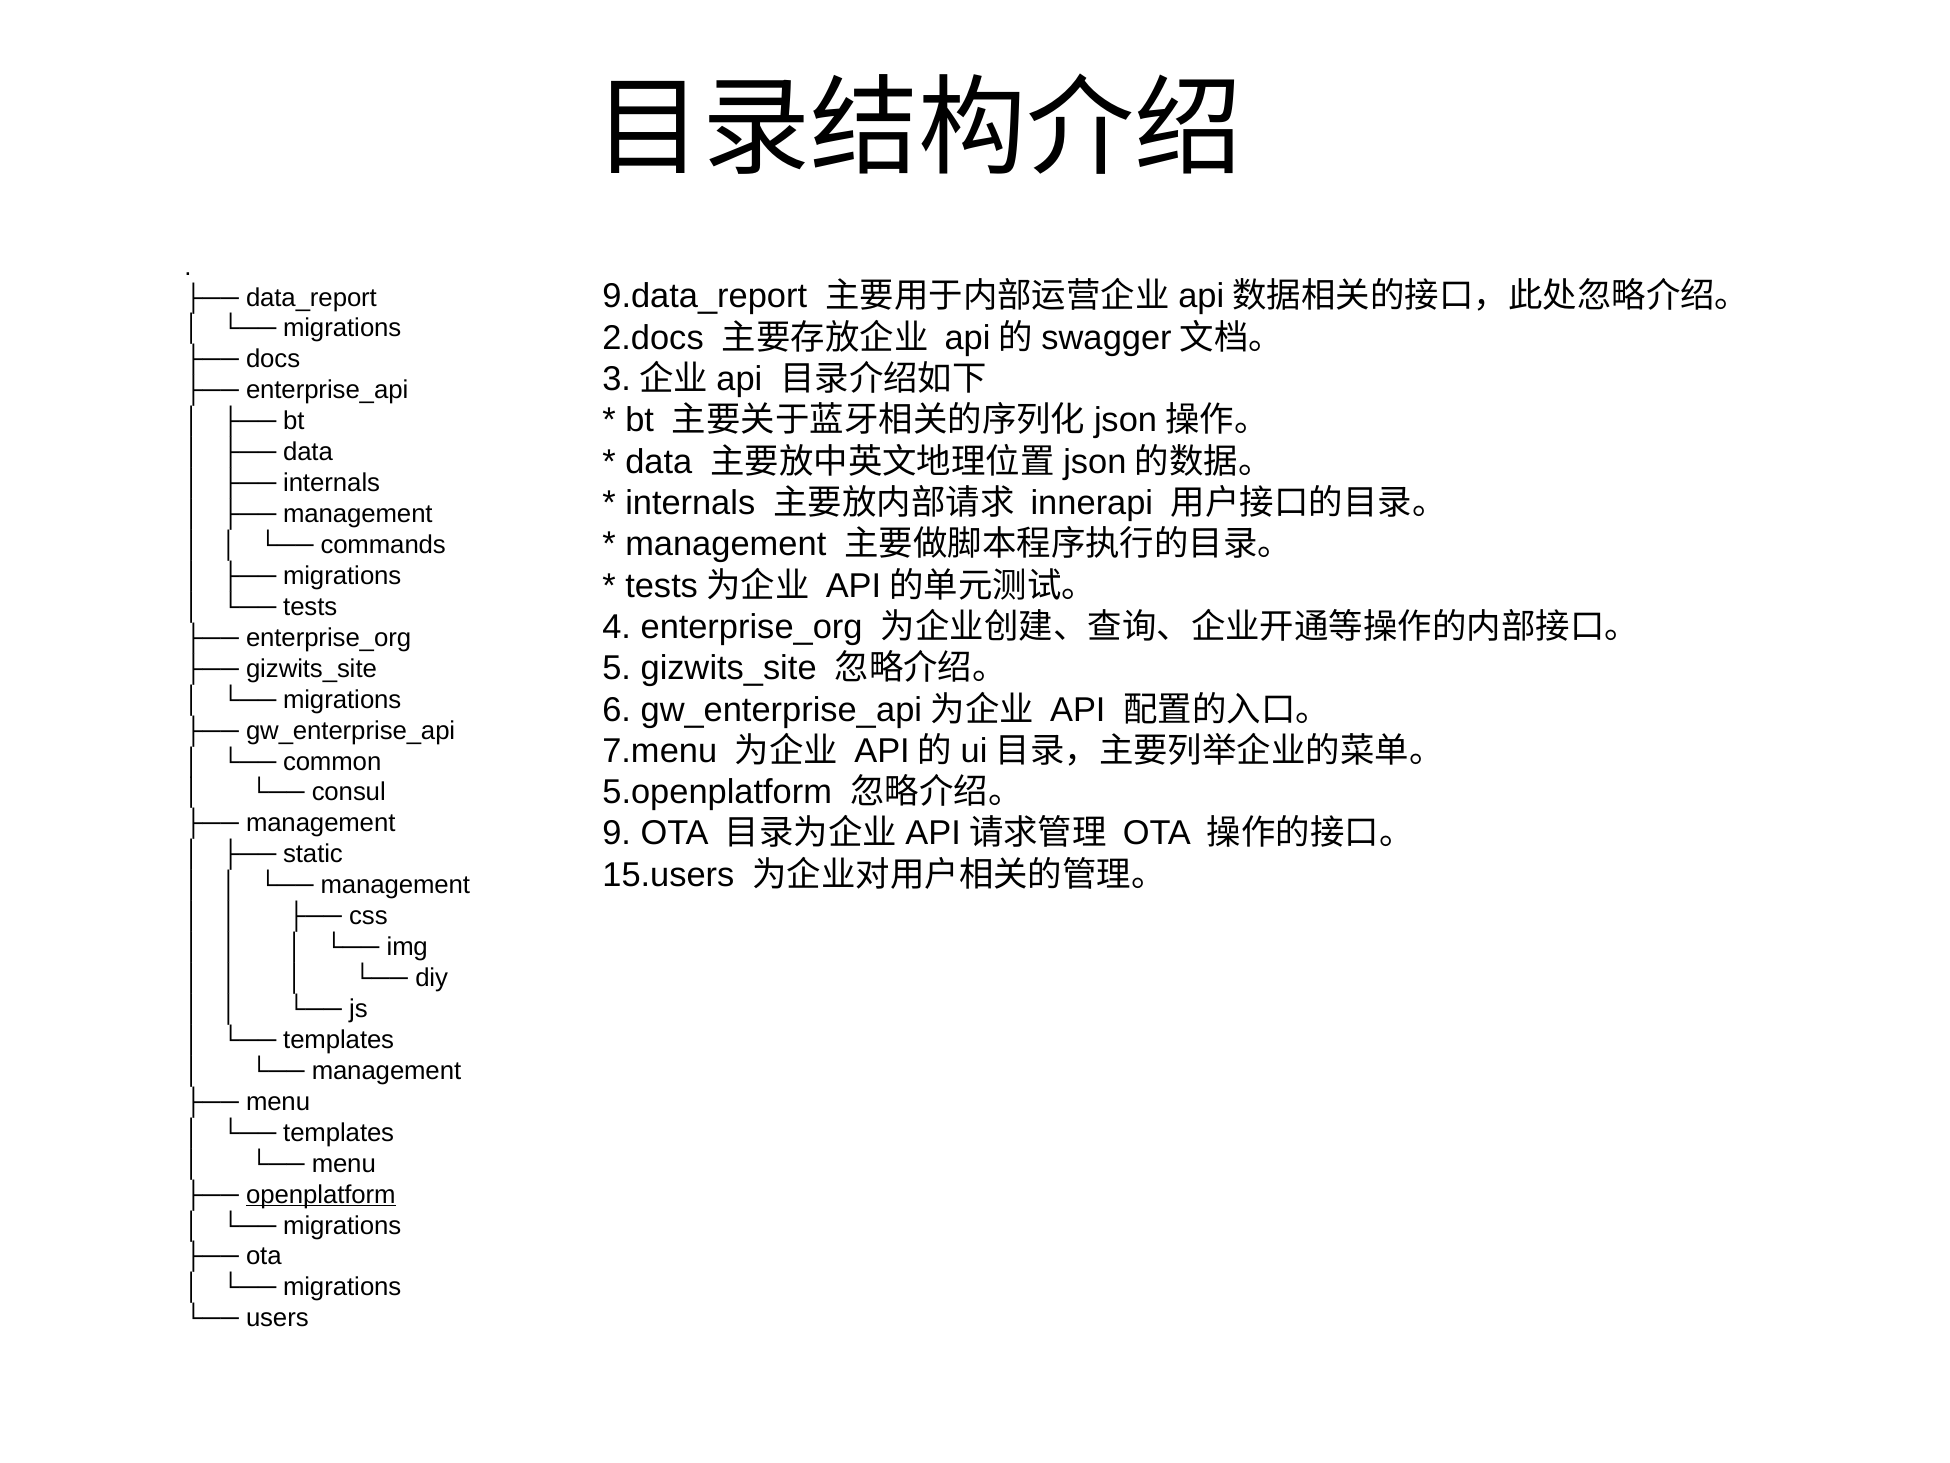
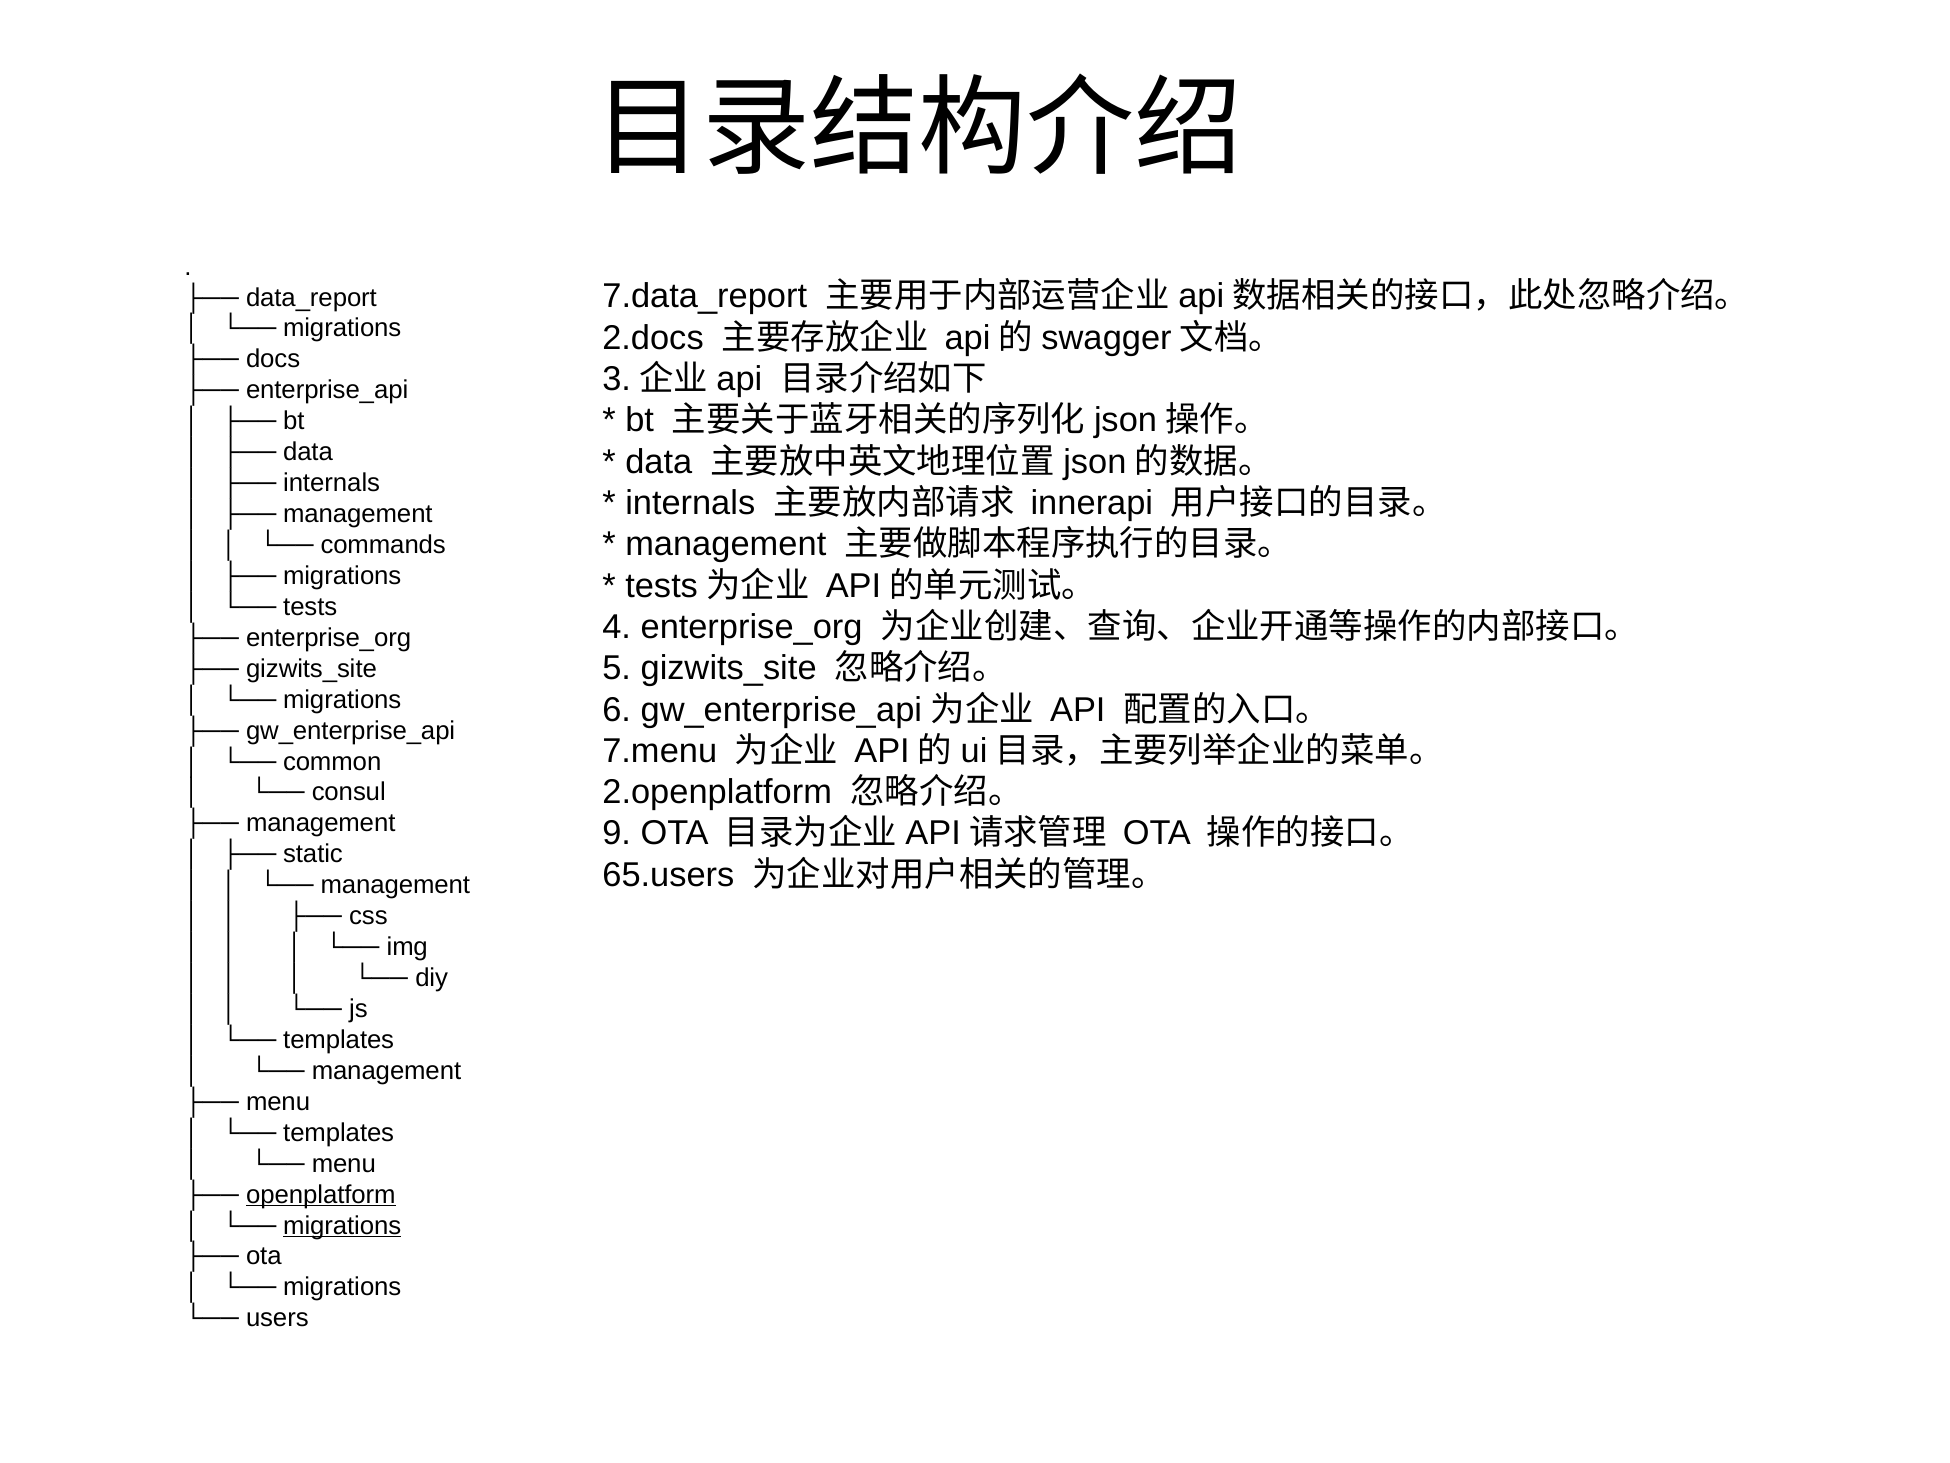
9.data_report: 9.data_report -> 7.data_report
5.openplatform: 5.openplatform -> 2.openplatform
15.users: 15.users -> 65.users
migrations at (342, 1225) underline: none -> present
